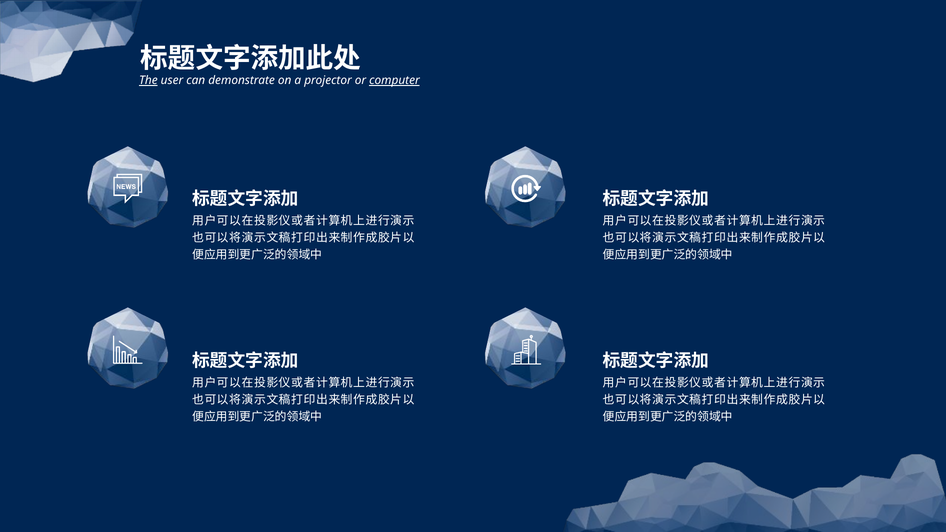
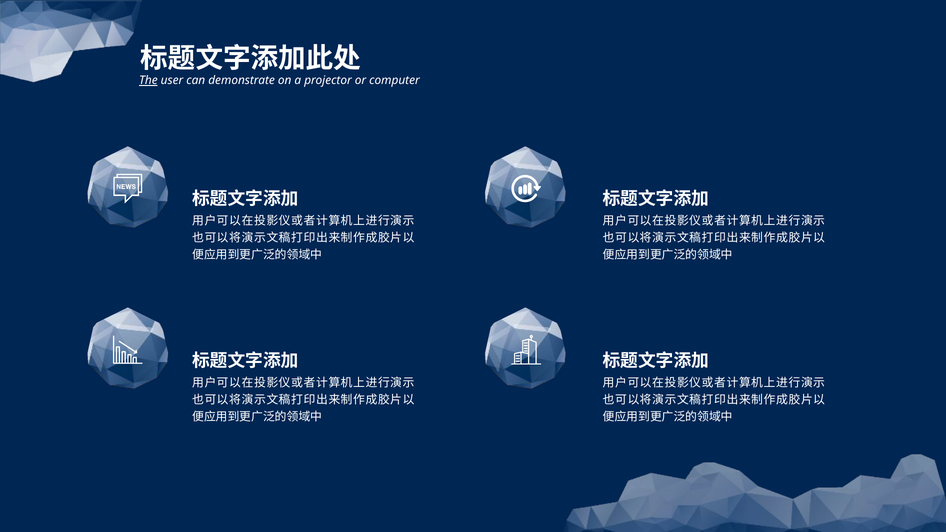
computer underline: present -> none
